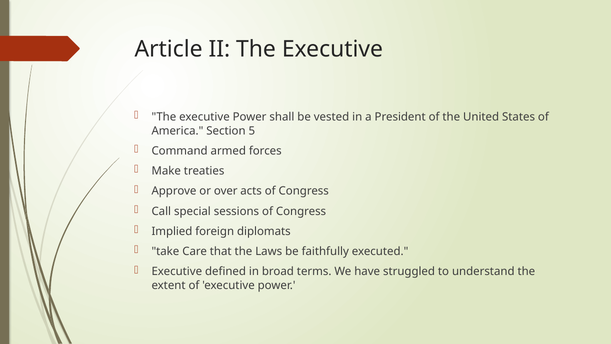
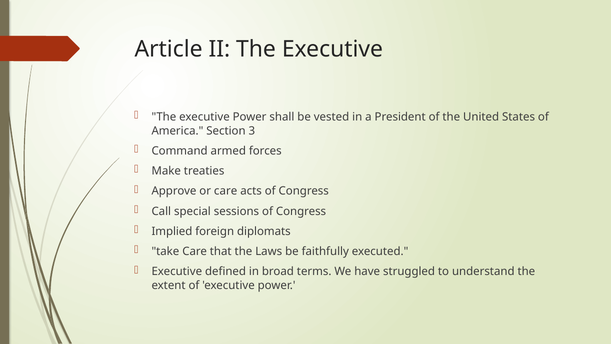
5: 5 -> 3
or over: over -> care
